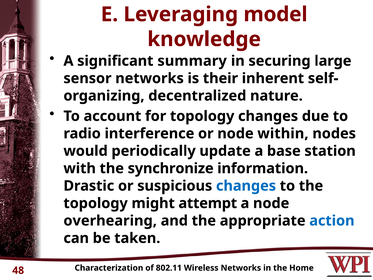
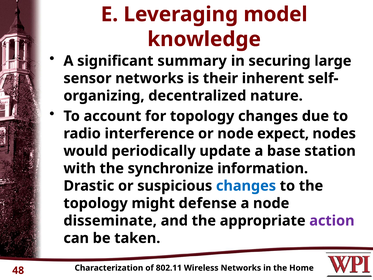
within: within -> expect
attempt: attempt -> defense
overhearing: overhearing -> disseminate
action colour: blue -> purple
